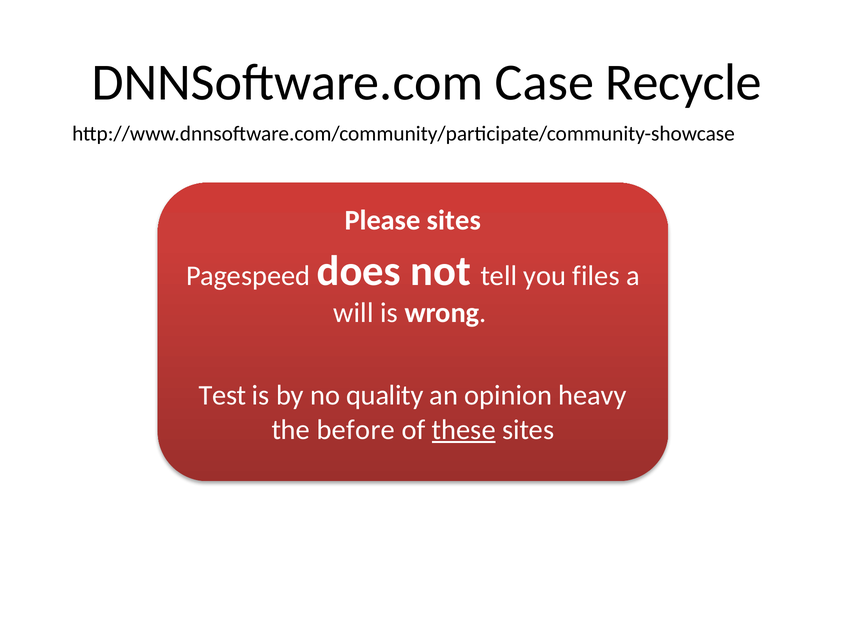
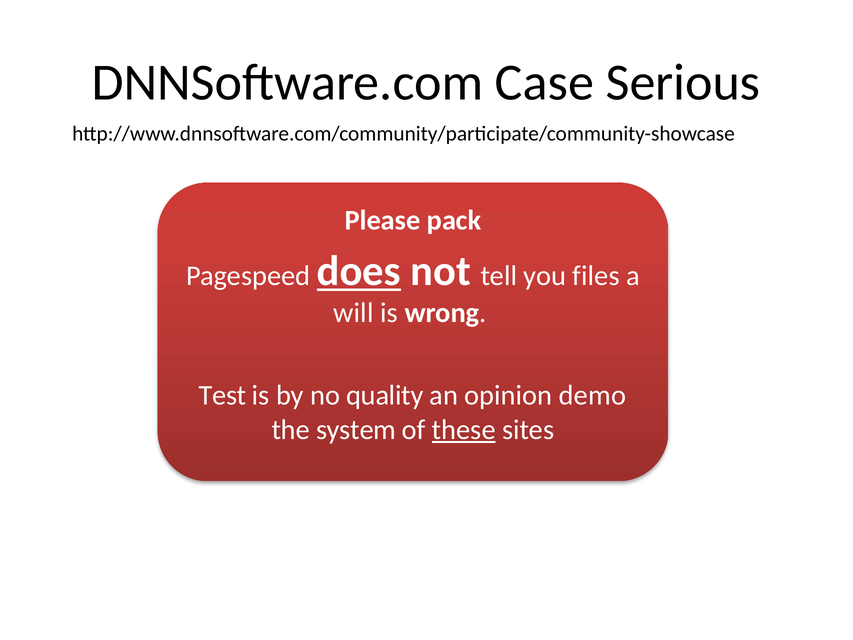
Recycle: Recycle -> Serious
Please sites: sites -> pack
does underline: none -> present
heavy: heavy -> demo
before: before -> system
